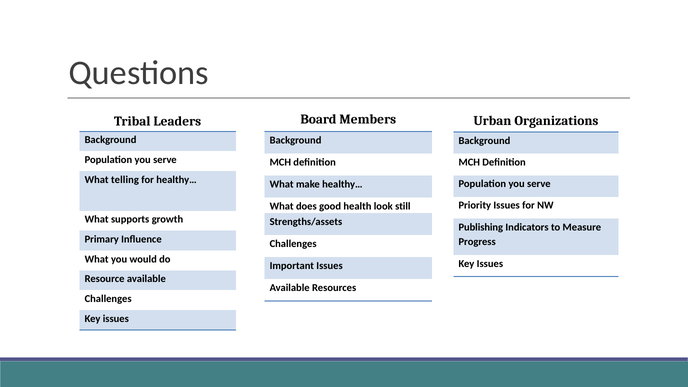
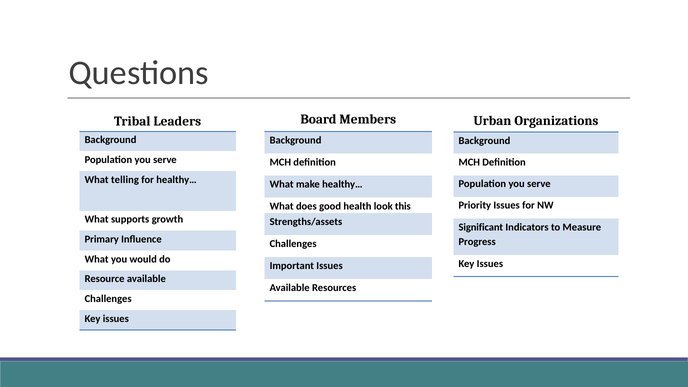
still: still -> this
Publishing: Publishing -> Significant
